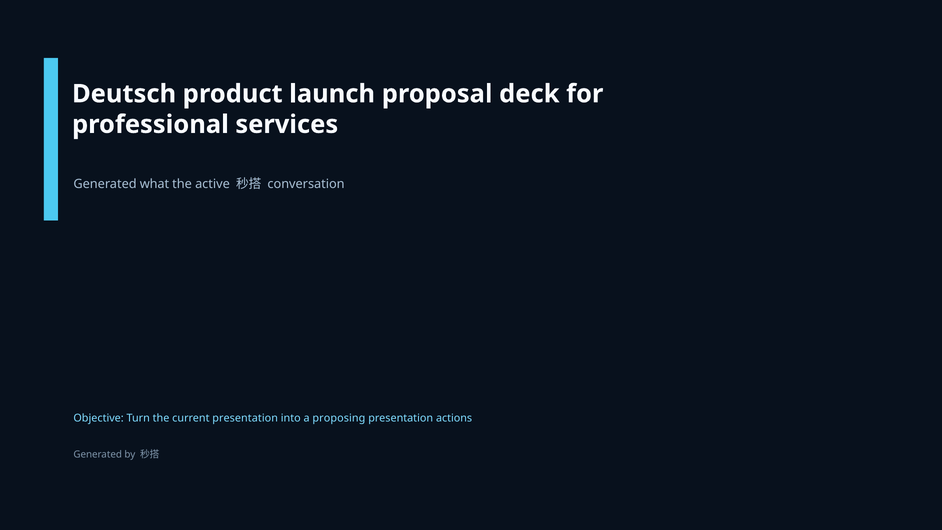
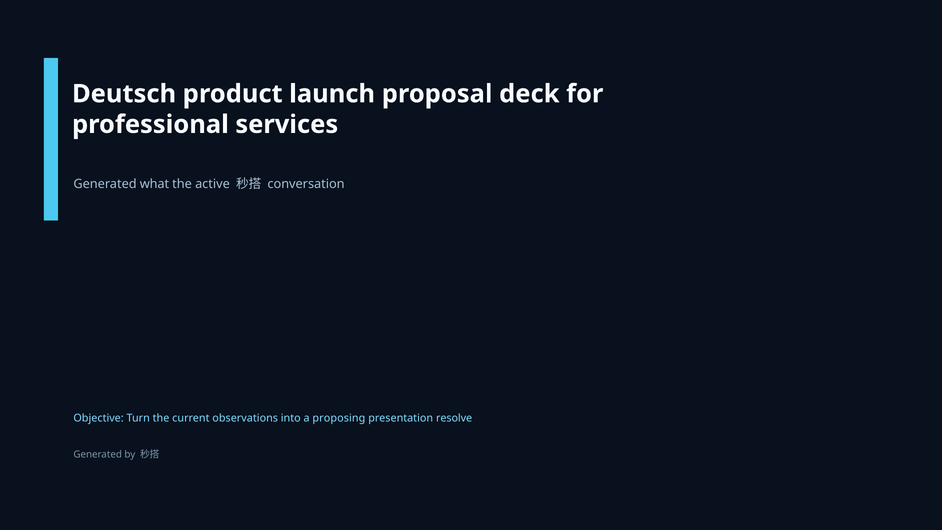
current presentation: presentation -> observations
actions: actions -> resolve
